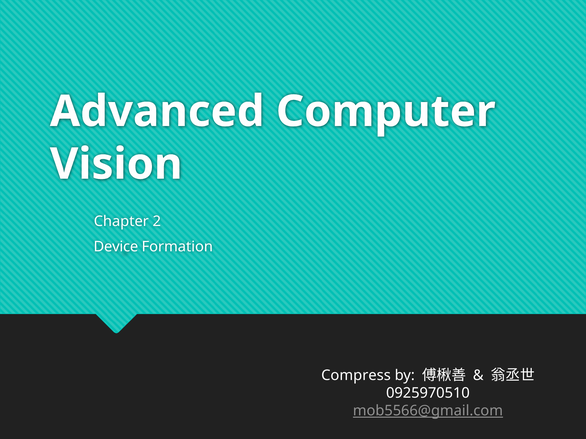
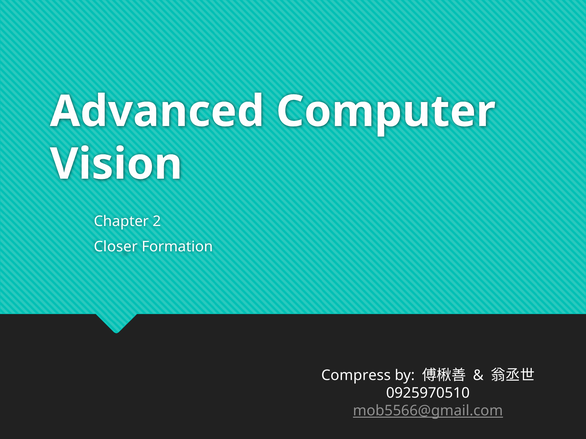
Device: Device -> Closer
